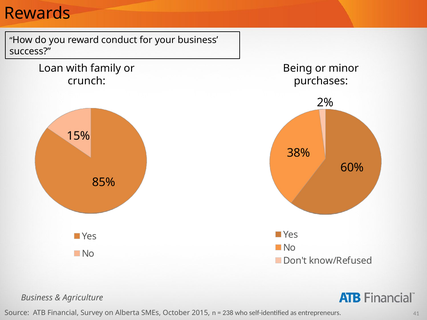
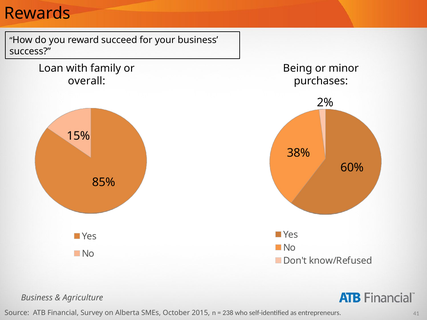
conduct: conduct -> succeed
crunch: crunch -> overall
